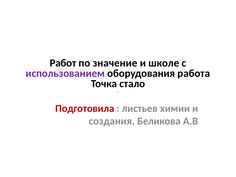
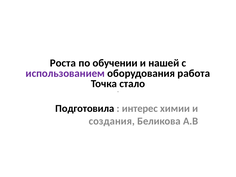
Работ: Работ -> Роста
значение: значение -> обучении
школе: школе -> нашей
Подготовила colour: red -> black
листьев: листьев -> интерес
